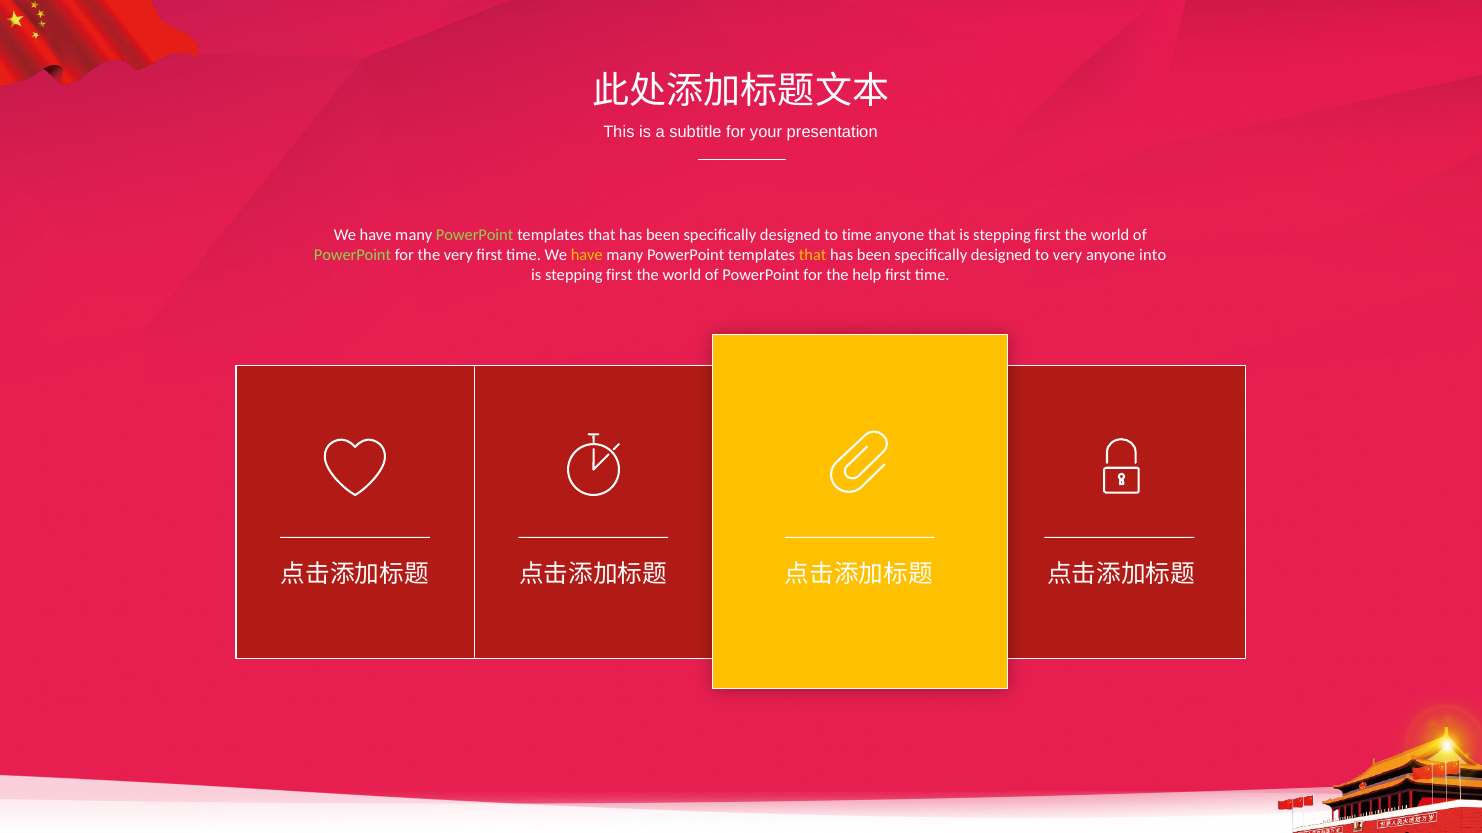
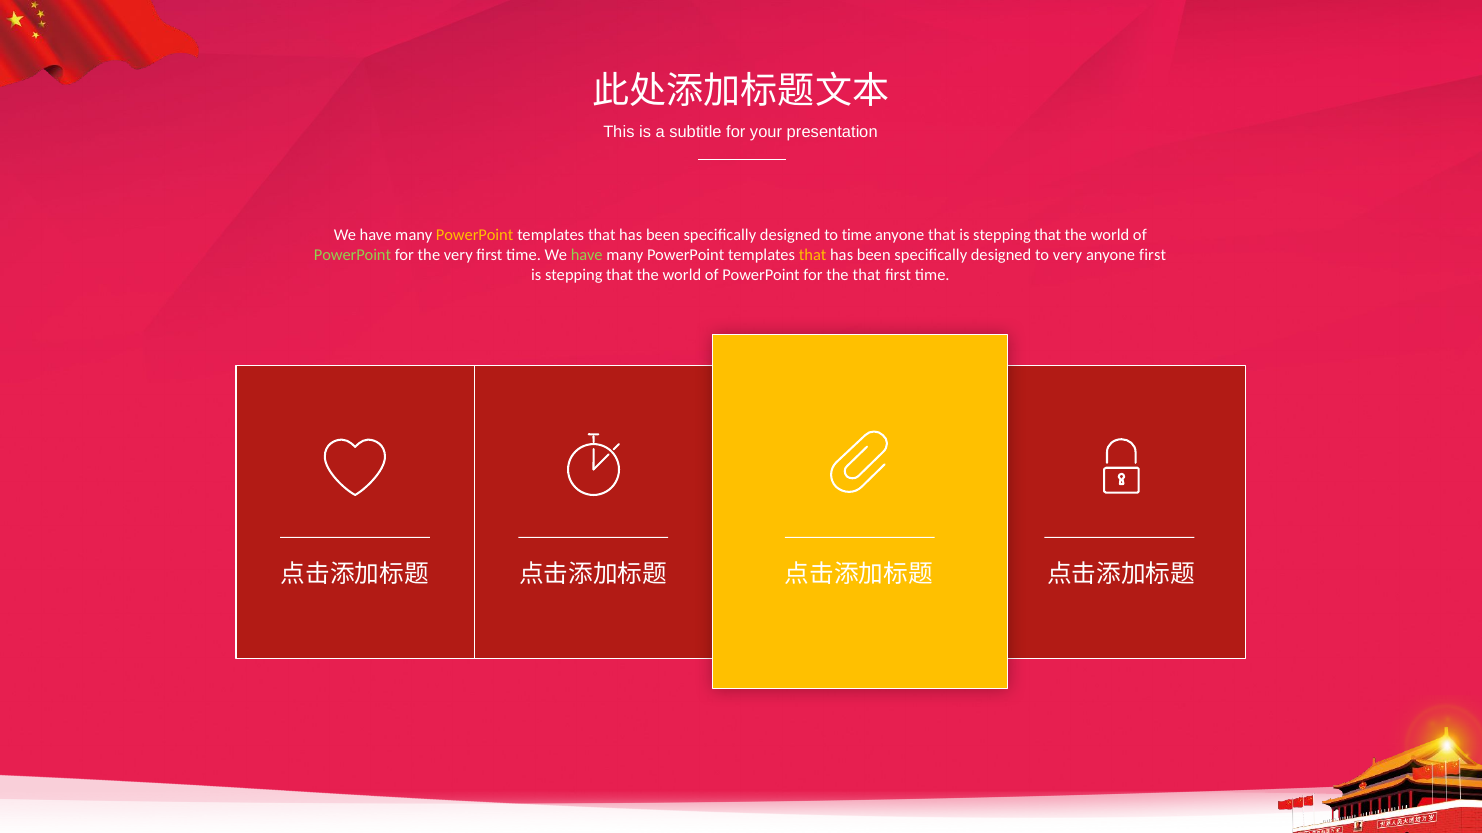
PowerPoint at (475, 235) colour: light green -> yellow
that is stepping first: first -> that
have at (587, 255) colour: yellow -> light green
anyone into: into -> first
first at (619, 275): first -> that
the help: help -> that
